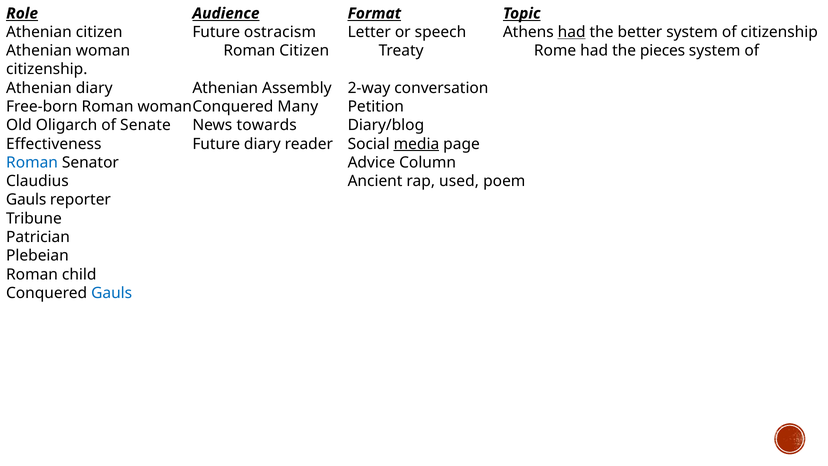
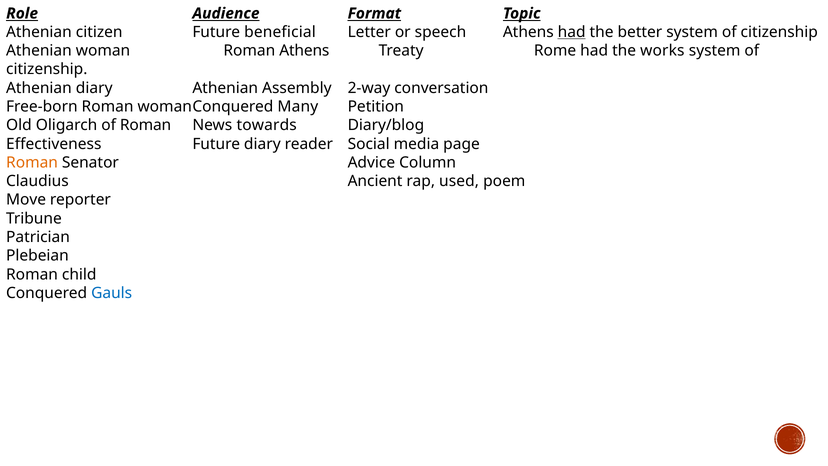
ostracism: ostracism -> beneficial
Roman Citizen: Citizen -> Athens
pieces: pieces -> works
of Senate: Senate -> Roman
media underline: present -> none
Roman at (32, 162) colour: blue -> orange
Gauls at (26, 200): Gauls -> Move
